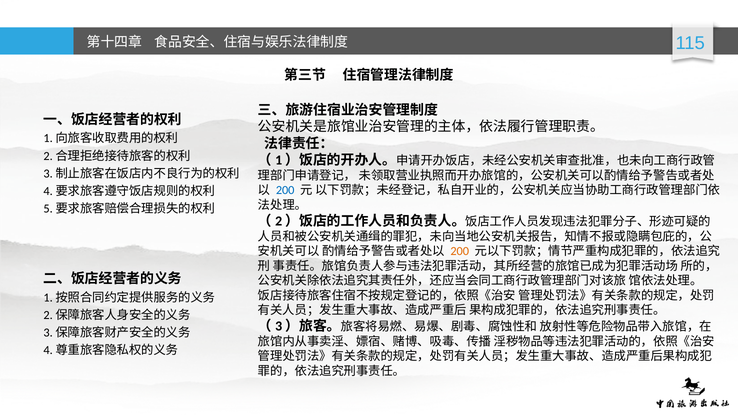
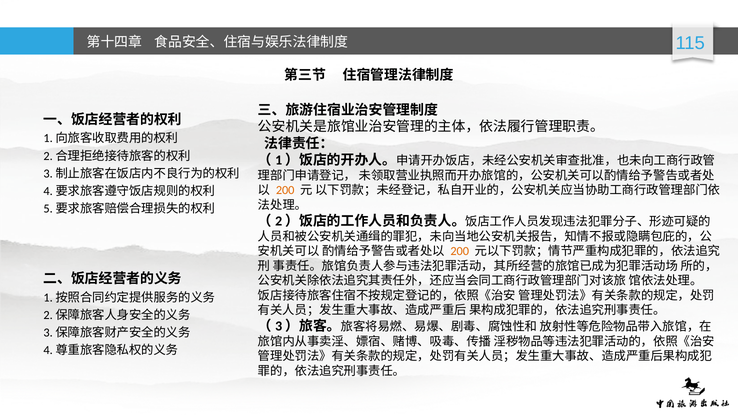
200 at (285, 190) colour: blue -> orange
